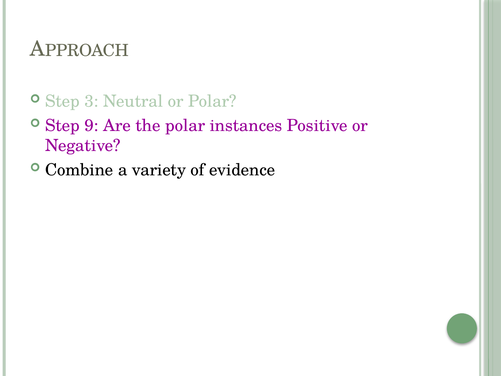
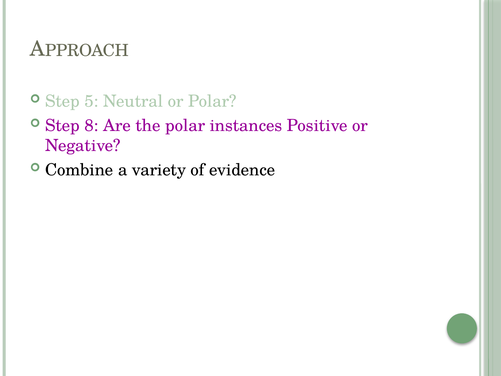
3: 3 -> 5
9: 9 -> 8
